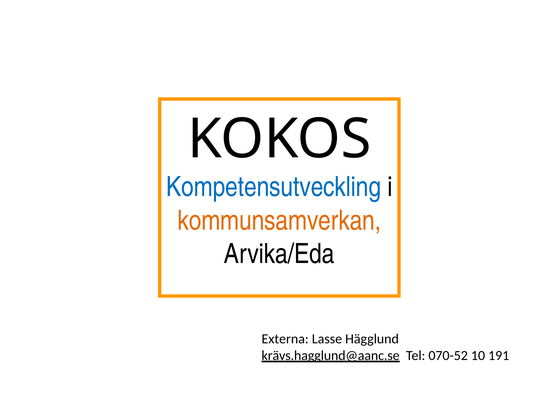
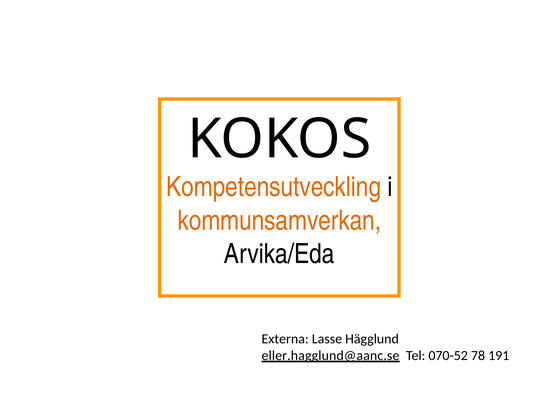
Kompetensutveckling colour: blue -> orange
krävs.hagglund@aanc.se: krävs.hagglund@aanc.se -> eller.hagglund@aanc.se
10: 10 -> 78
